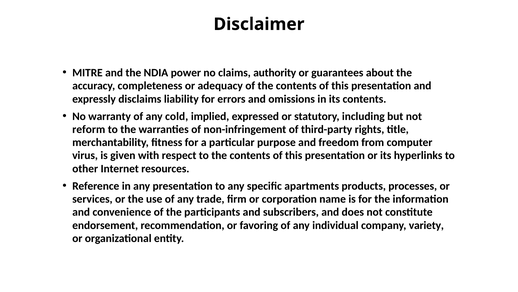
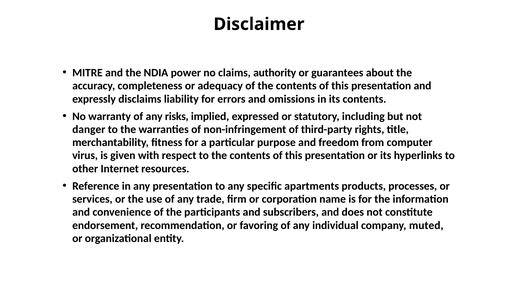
cold: cold -> risks
reform: reform -> danger
variety: variety -> muted
